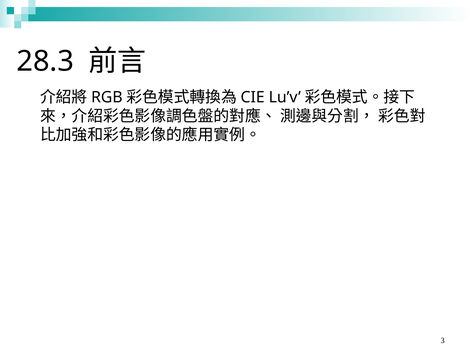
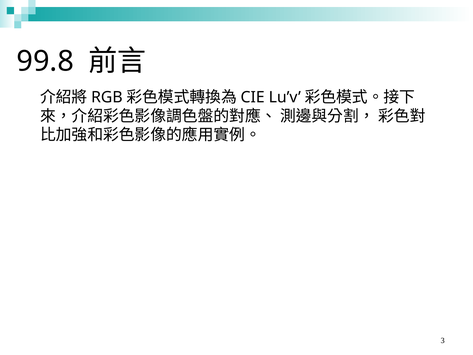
28.3: 28.3 -> 99.8
